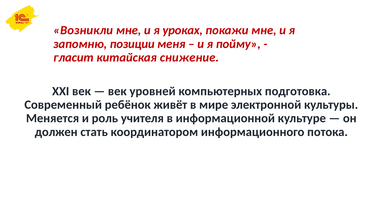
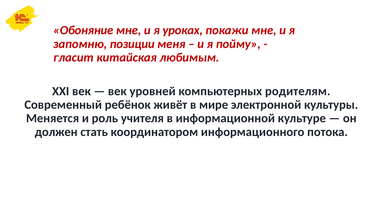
Возникли: Возникли -> Обоняние
снижение: снижение -> любимым
подготовка: подготовка -> родителям
